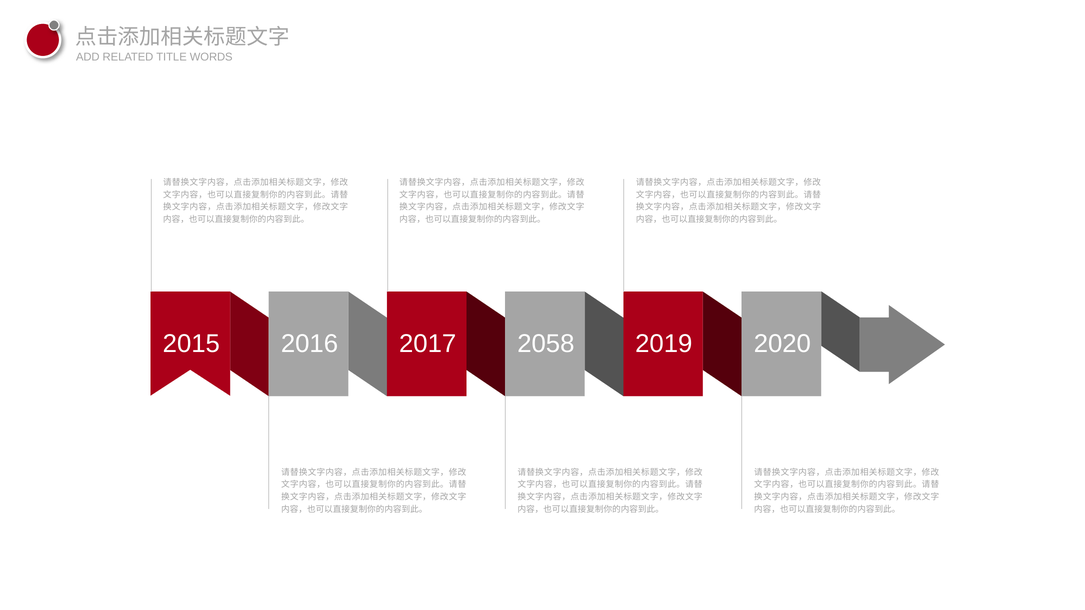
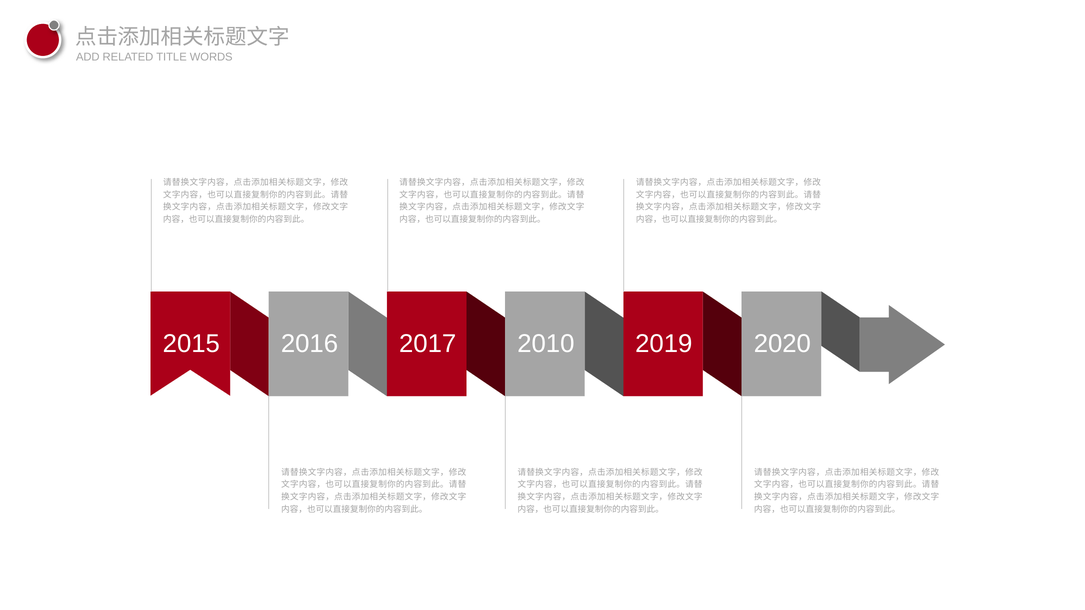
2058: 2058 -> 2010
